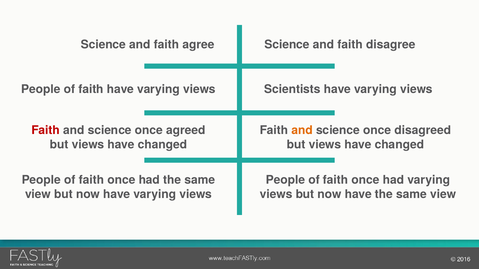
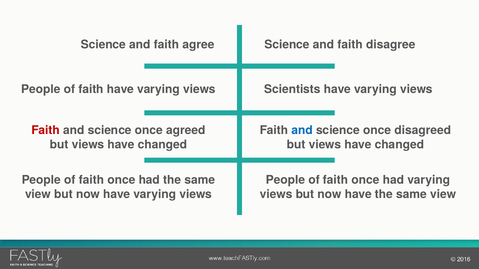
and at (302, 130) colour: orange -> blue
